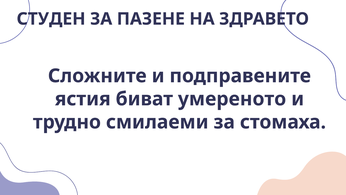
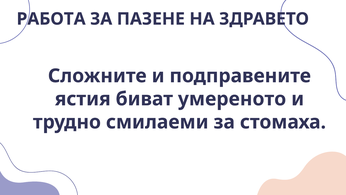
СТУДЕН: СТУДЕН -> РАБОТА
